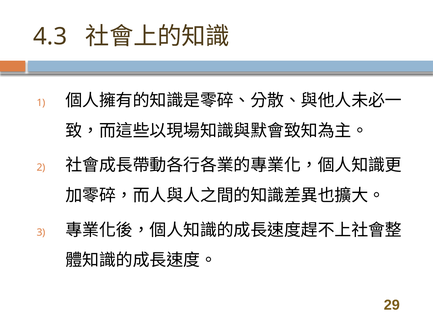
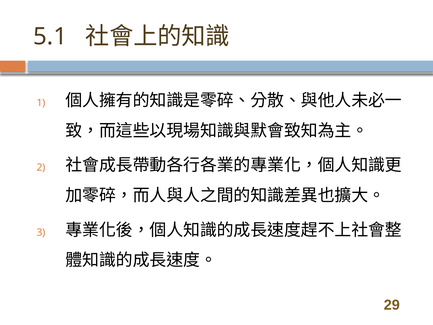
4.3: 4.3 -> 5.1
